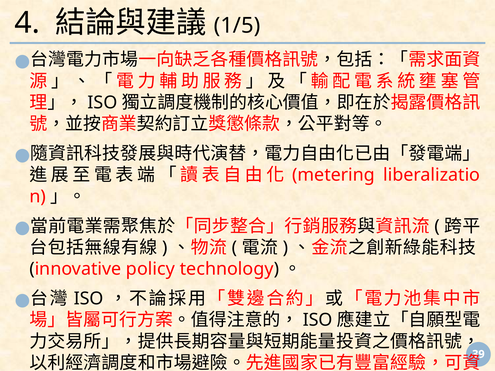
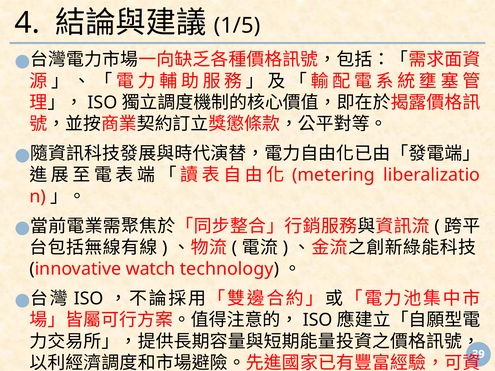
policy: policy -> watch
